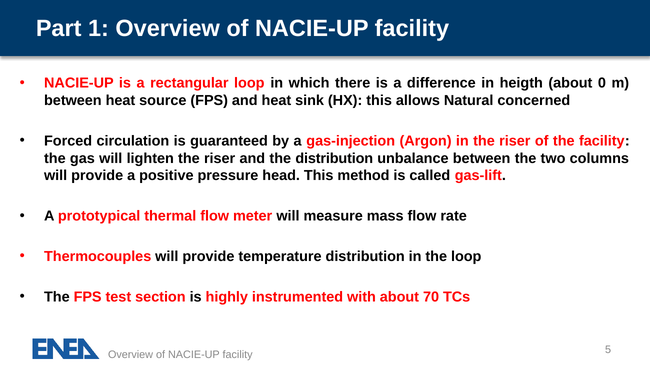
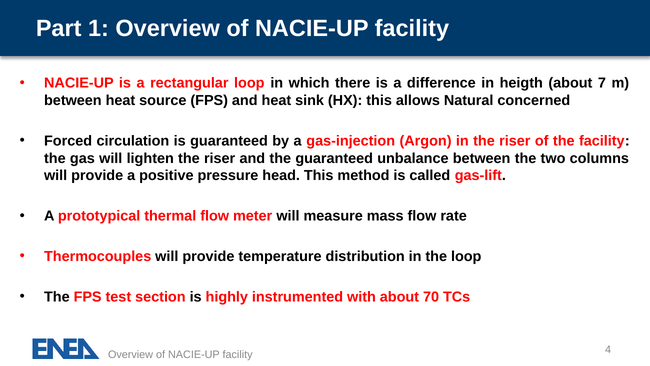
0: 0 -> 7
the distribution: distribution -> guaranteed
5: 5 -> 4
